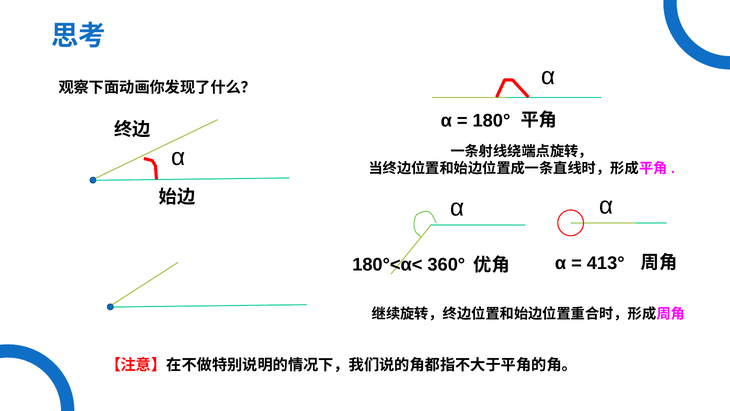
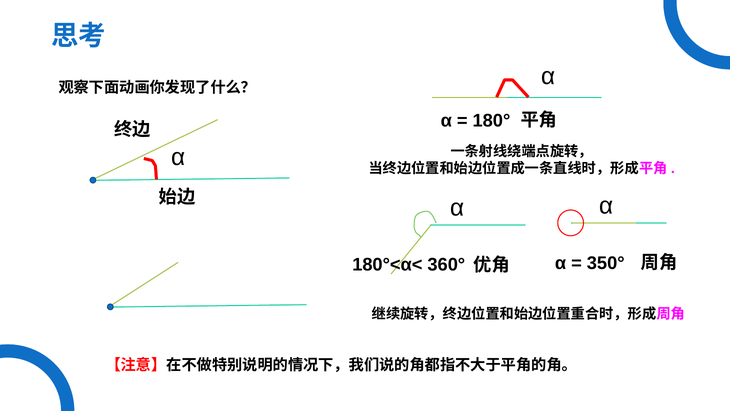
413°: 413° -> 350°
